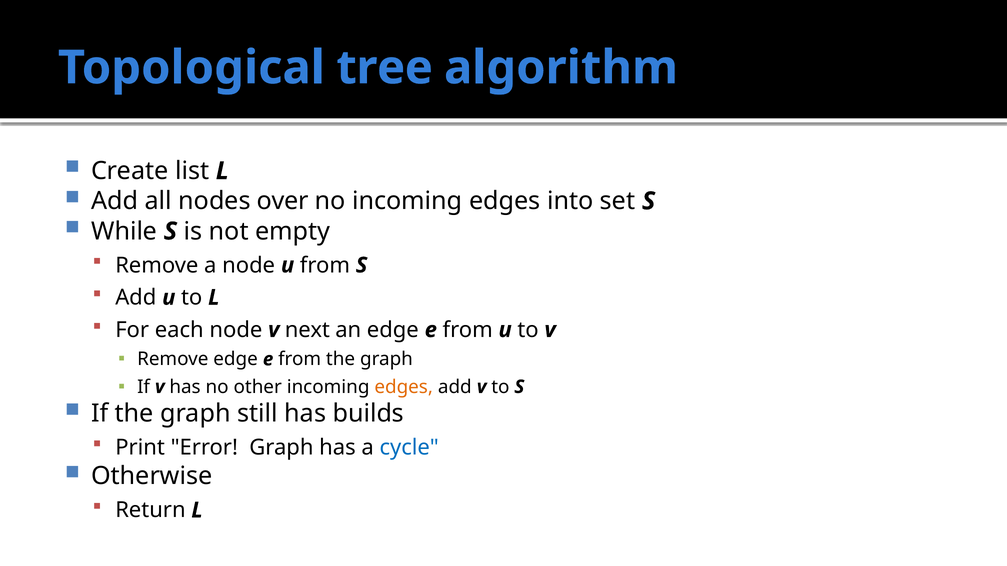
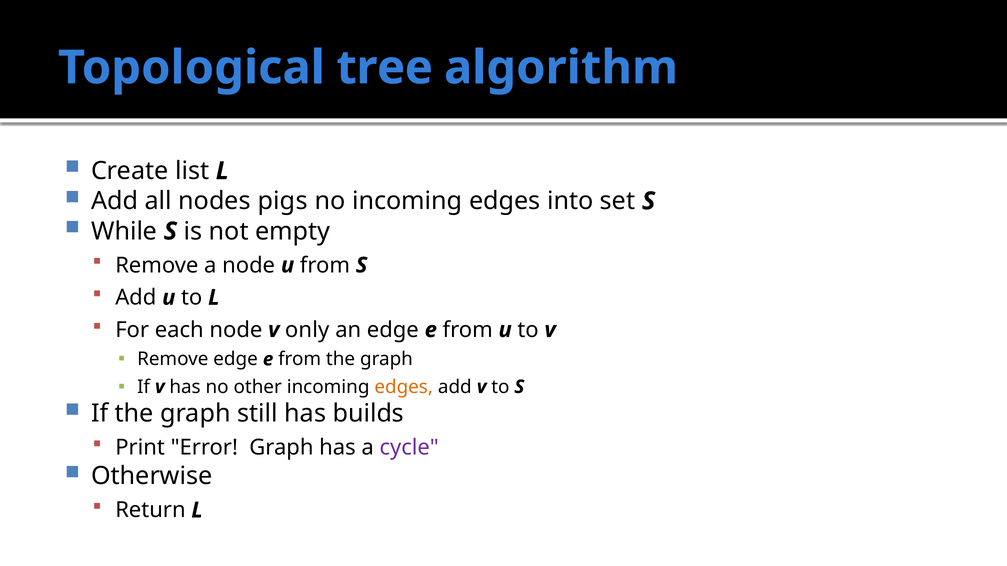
over: over -> pigs
next: next -> only
cycle colour: blue -> purple
